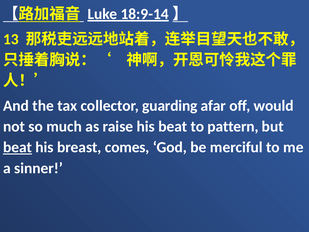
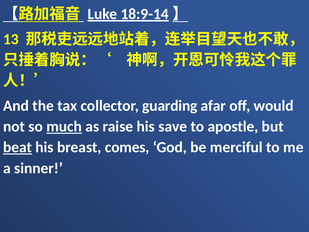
much underline: none -> present
his beat: beat -> save
pattern: pattern -> apostle
